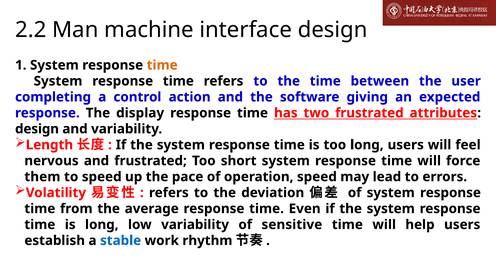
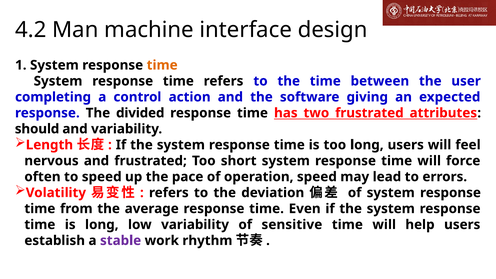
2.2: 2.2 -> 4.2
display: display -> divided
design at (37, 129): design -> should
them: them -> often
stable colour: blue -> purple
